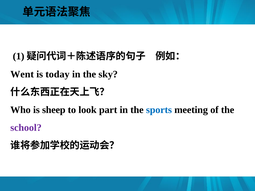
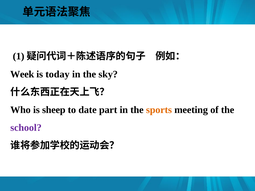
Went: Went -> Week
look: look -> date
sports colour: blue -> orange
